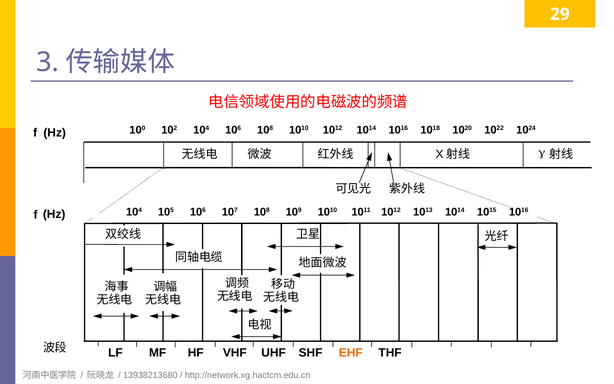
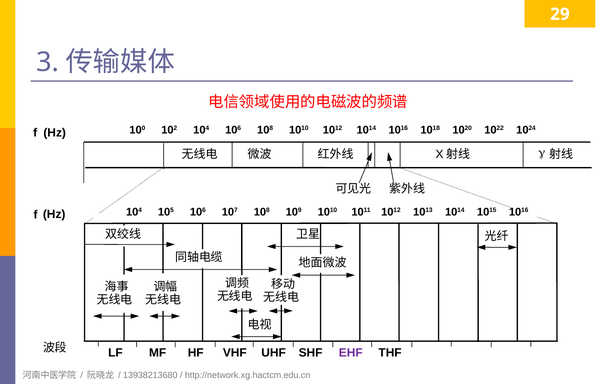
EHF colour: orange -> purple
